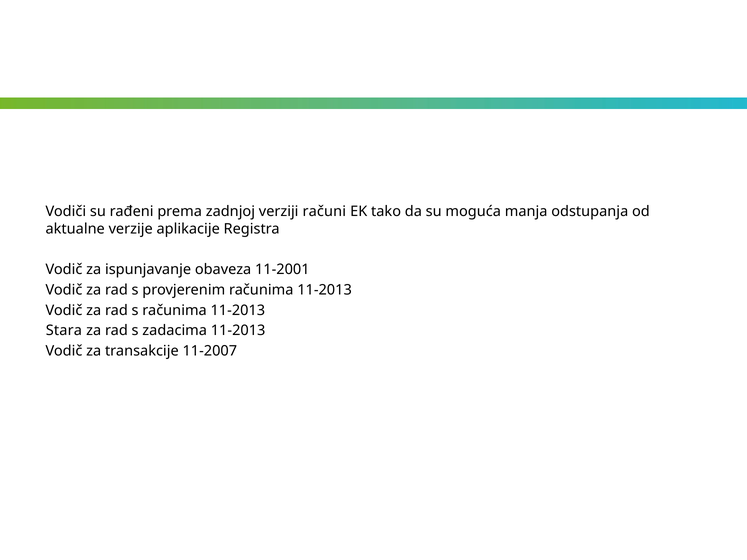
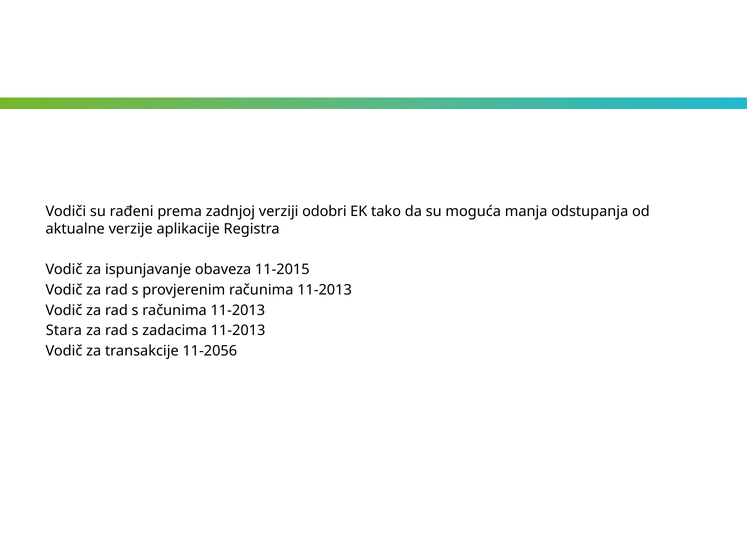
računi: računi -> odobri
11-2001: 11-2001 -> 11-2015
11-2007: 11-2007 -> 11-2056
